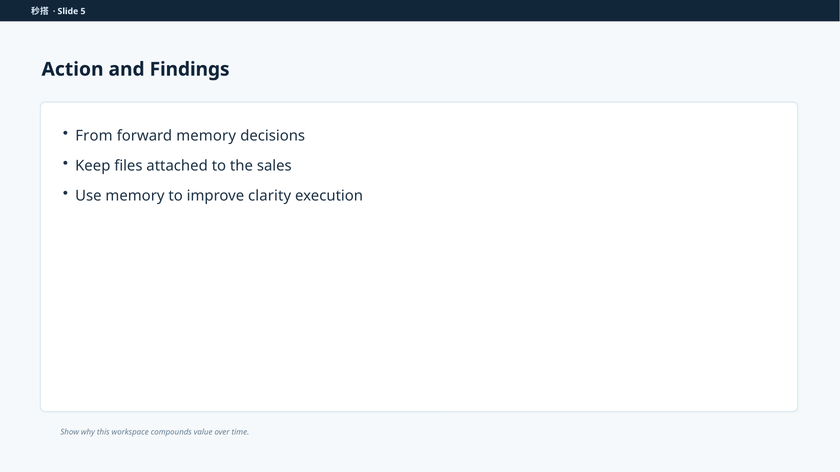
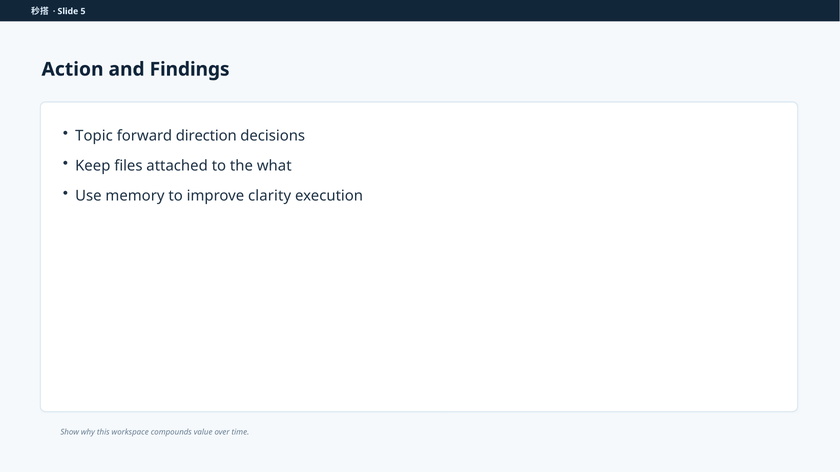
From: From -> Topic
forward memory: memory -> direction
sales: sales -> what
